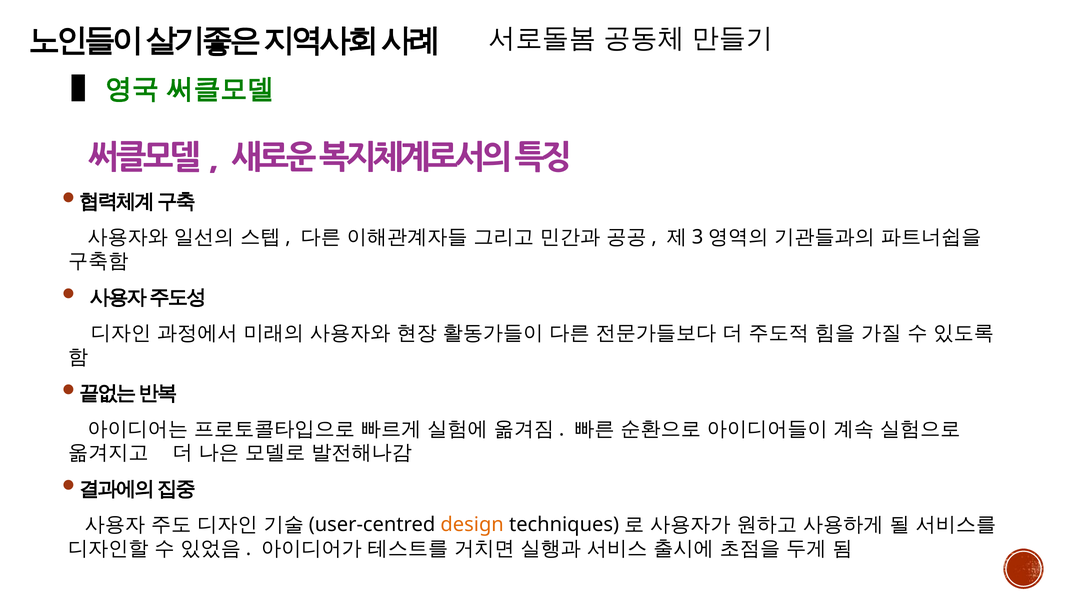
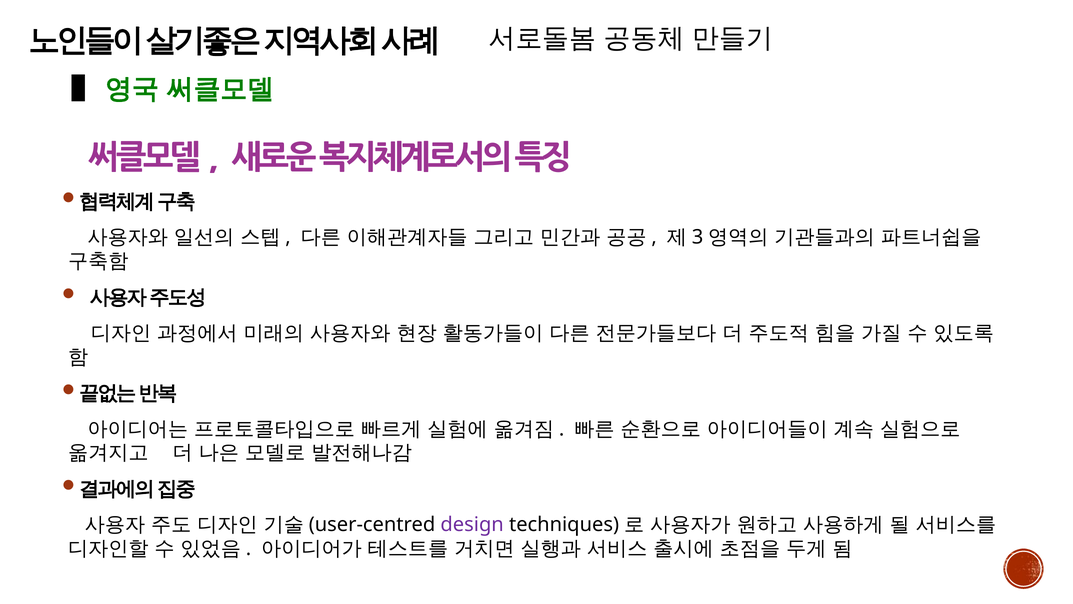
design colour: orange -> purple
